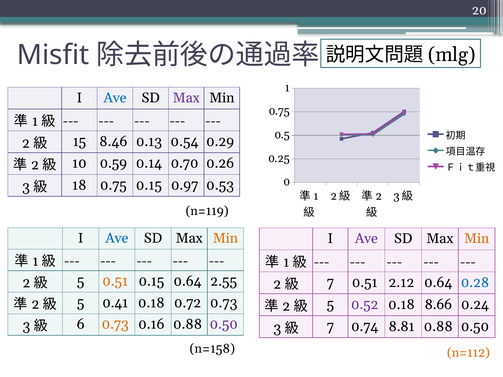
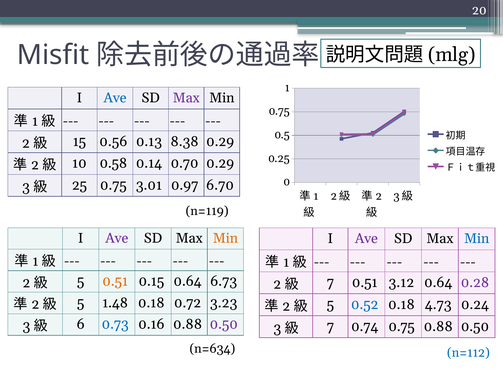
8.46: 8.46 -> 0.56
0.54: 0.54 -> 8.38
0.59: 0.59 -> 0.58
0.70 0.26: 0.26 -> 0.29
18: 18 -> 25
0.75 0.15: 0.15 -> 3.01
0.53: 0.53 -> 6.70
Ave at (117, 238) colour: blue -> purple
Min at (477, 239) colour: orange -> blue
2.55: 2.55 -> 6.73
2.12: 2.12 -> 3.12
0.28 colour: blue -> purple
0.41: 0.41 -> 1.48
0.72 0.73: 0.73 -> 3.23
0.52 colour: purple -> blue
8.66: 8.66 -> 4.73
0.73 at (115, 325) colour: orange -> blue
0.74 8.81: 8.81 -> 0.75
n=158: n=158 -> n=634
n=112 colour: orange -> blue
